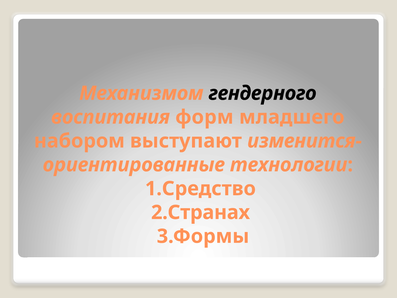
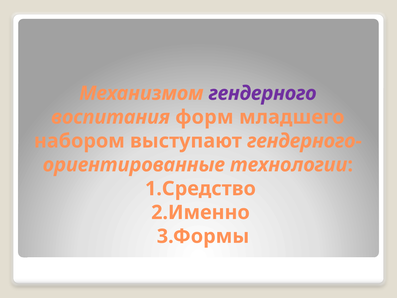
гендерного colour: black -> purple
изменится-: изменится- -> гендерного-
2.Странах: 2.Странах -> 2.Именно
